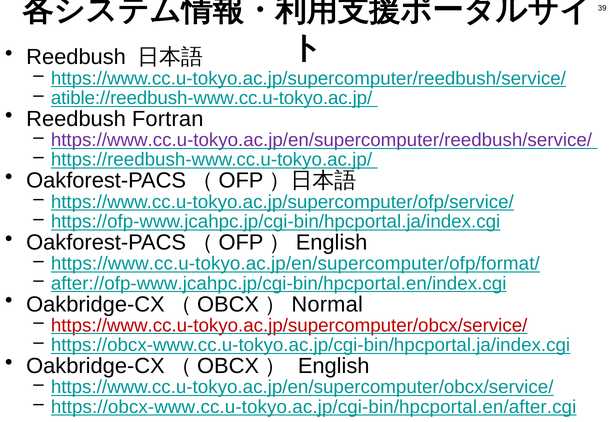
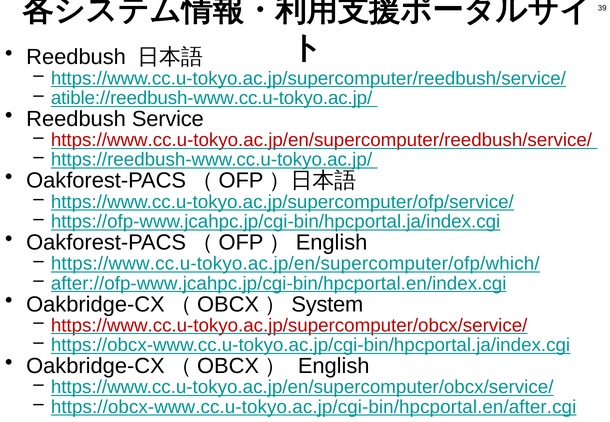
Fortran: Fortran -> Service
https://www.cc.u-tokyo.ac.jp/en/supercomputer/reedbush/service/ colour: purple -> red
https://www.cc.u-tokyo.ac.jp/en/supercomputer/ofp/format/: https://www.cc.u-tokyo.ac.jp/en/supercomputer/ofp/format/ -> https://www.cc.u-tokyo.ac.jp/en/supercomputer/ofp/which/
Normal: Normal -> System
